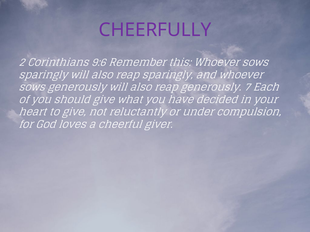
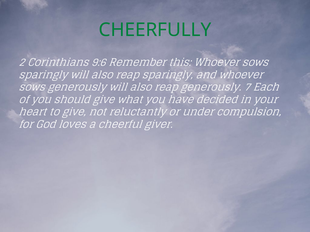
CHEERFULLY colour: purple -> green
